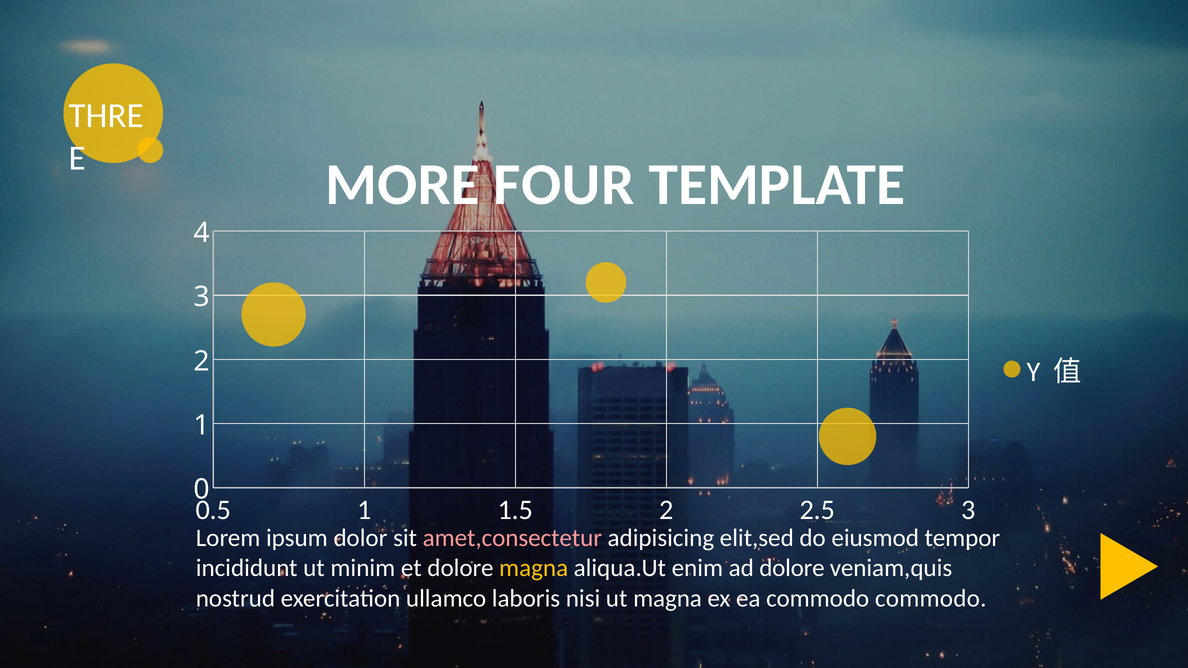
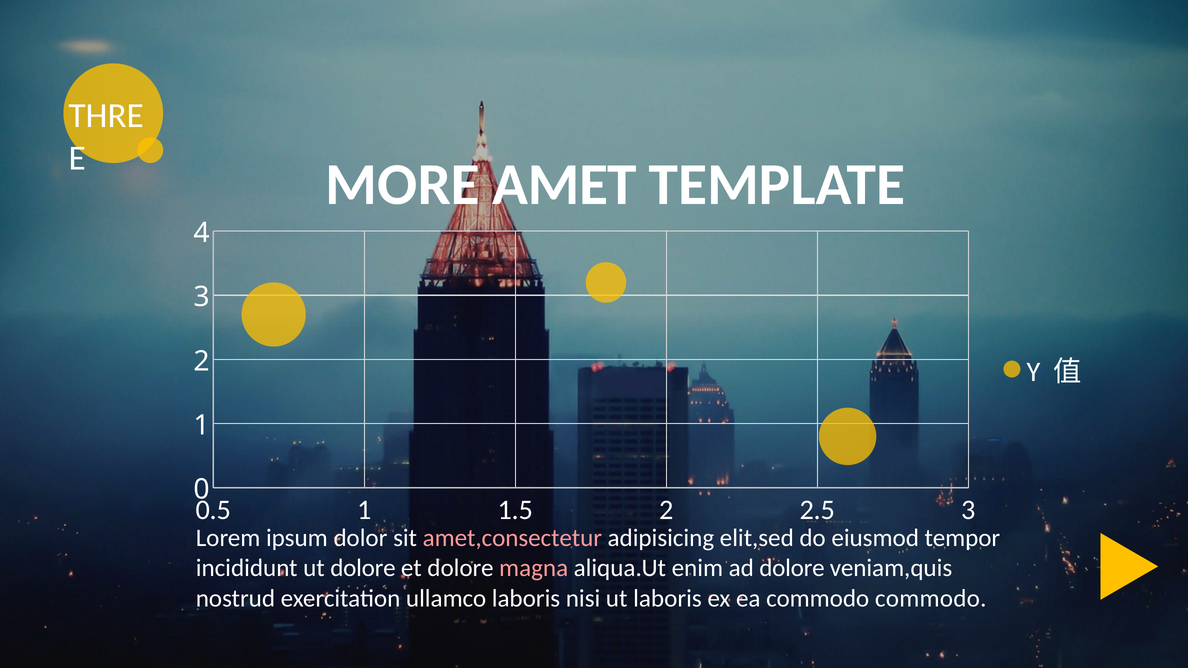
FOUR: FOUR -> AMET
ut minim: minim -> dolore
magna at (534, 568) colour: yellow -> pink
ut magna: magna -> laboris
